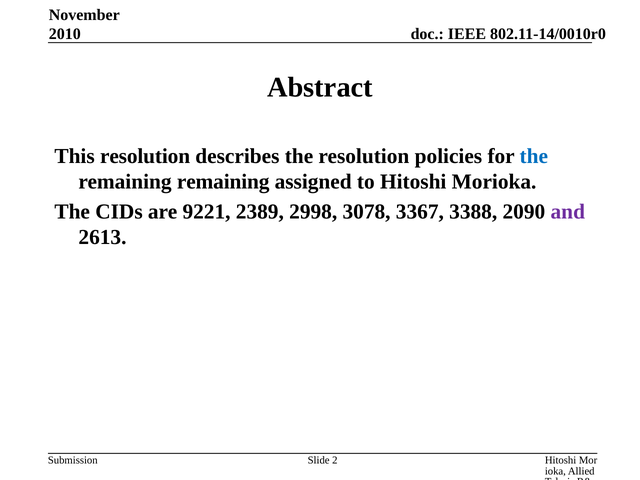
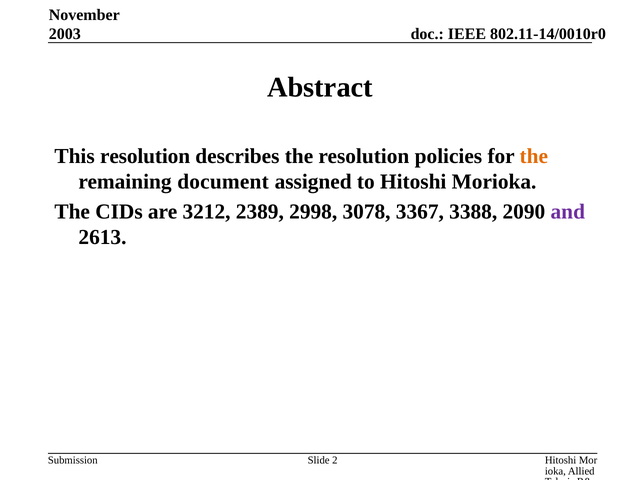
2010: 2010 -> 2003
the at (534, 156) colour: blue -> orange
remaining remaining: remaining -> document
9221: 9221 -> 3212
